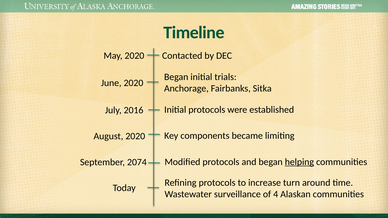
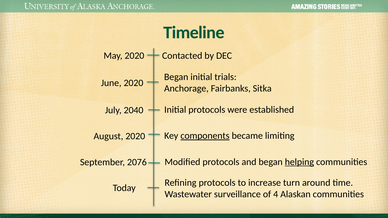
2016: 2016 -> 2040
components underline: none -> present
2074: 2074 -> 2076
